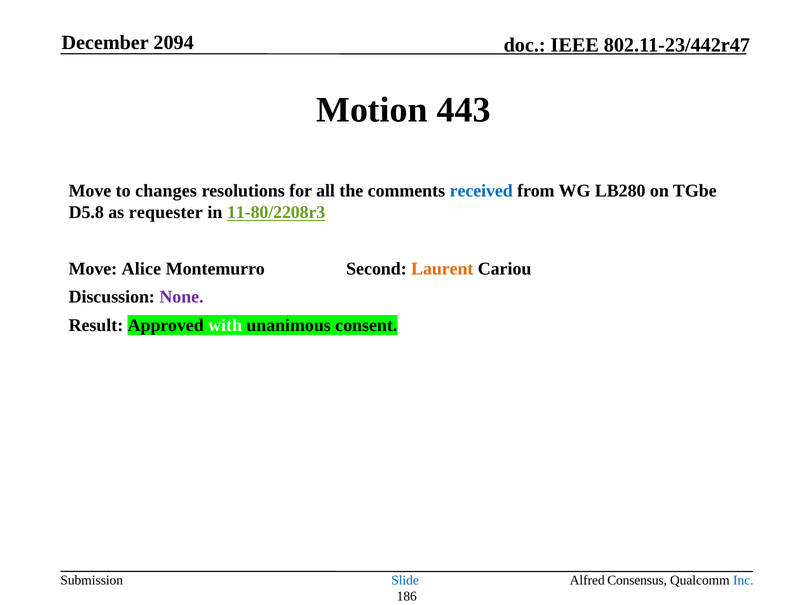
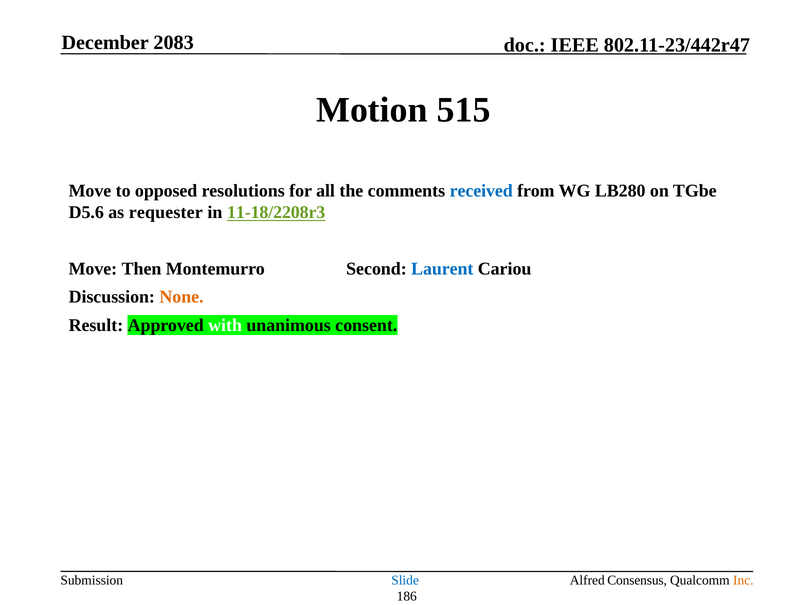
2094: 2094 -> 2083
443: 443 -> 515
changes: changes -> opposed
D5.8: D5.8 -> D5.6
11-80/2208r3: 11-80/2208r3 -> 11-18/2208r3
Alice: Alice -> Then
Laurent colour: orange -> blue
None colour: purple -> orange
Inc colour: blue -> orange
